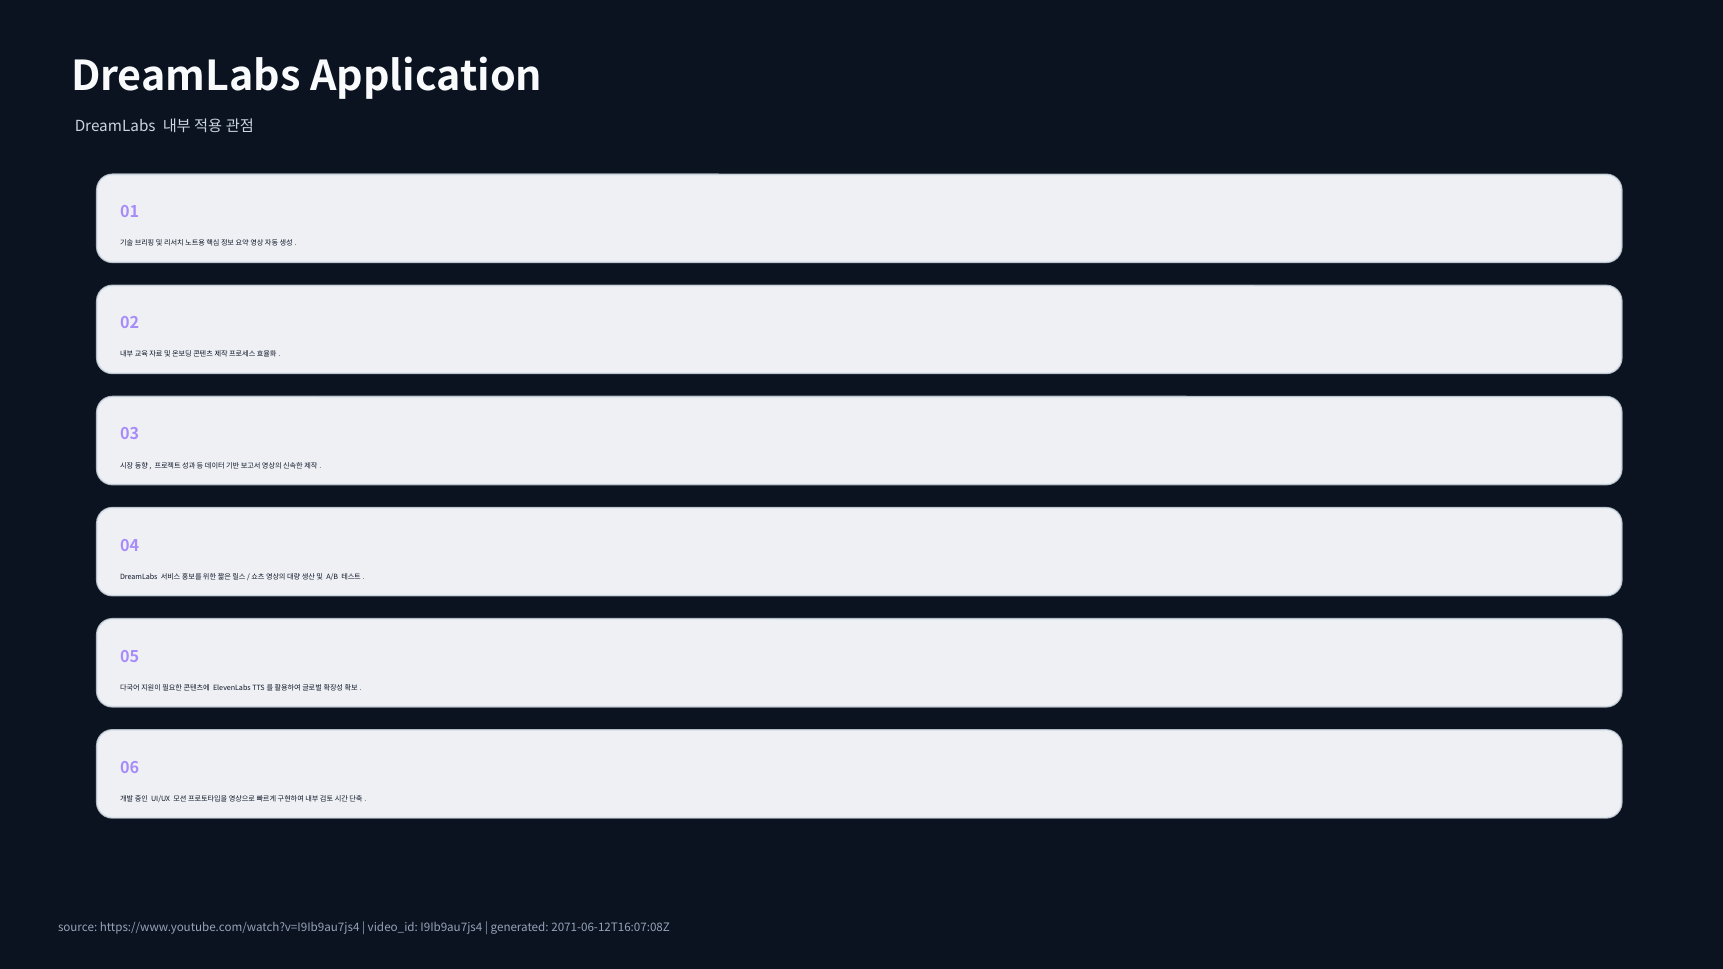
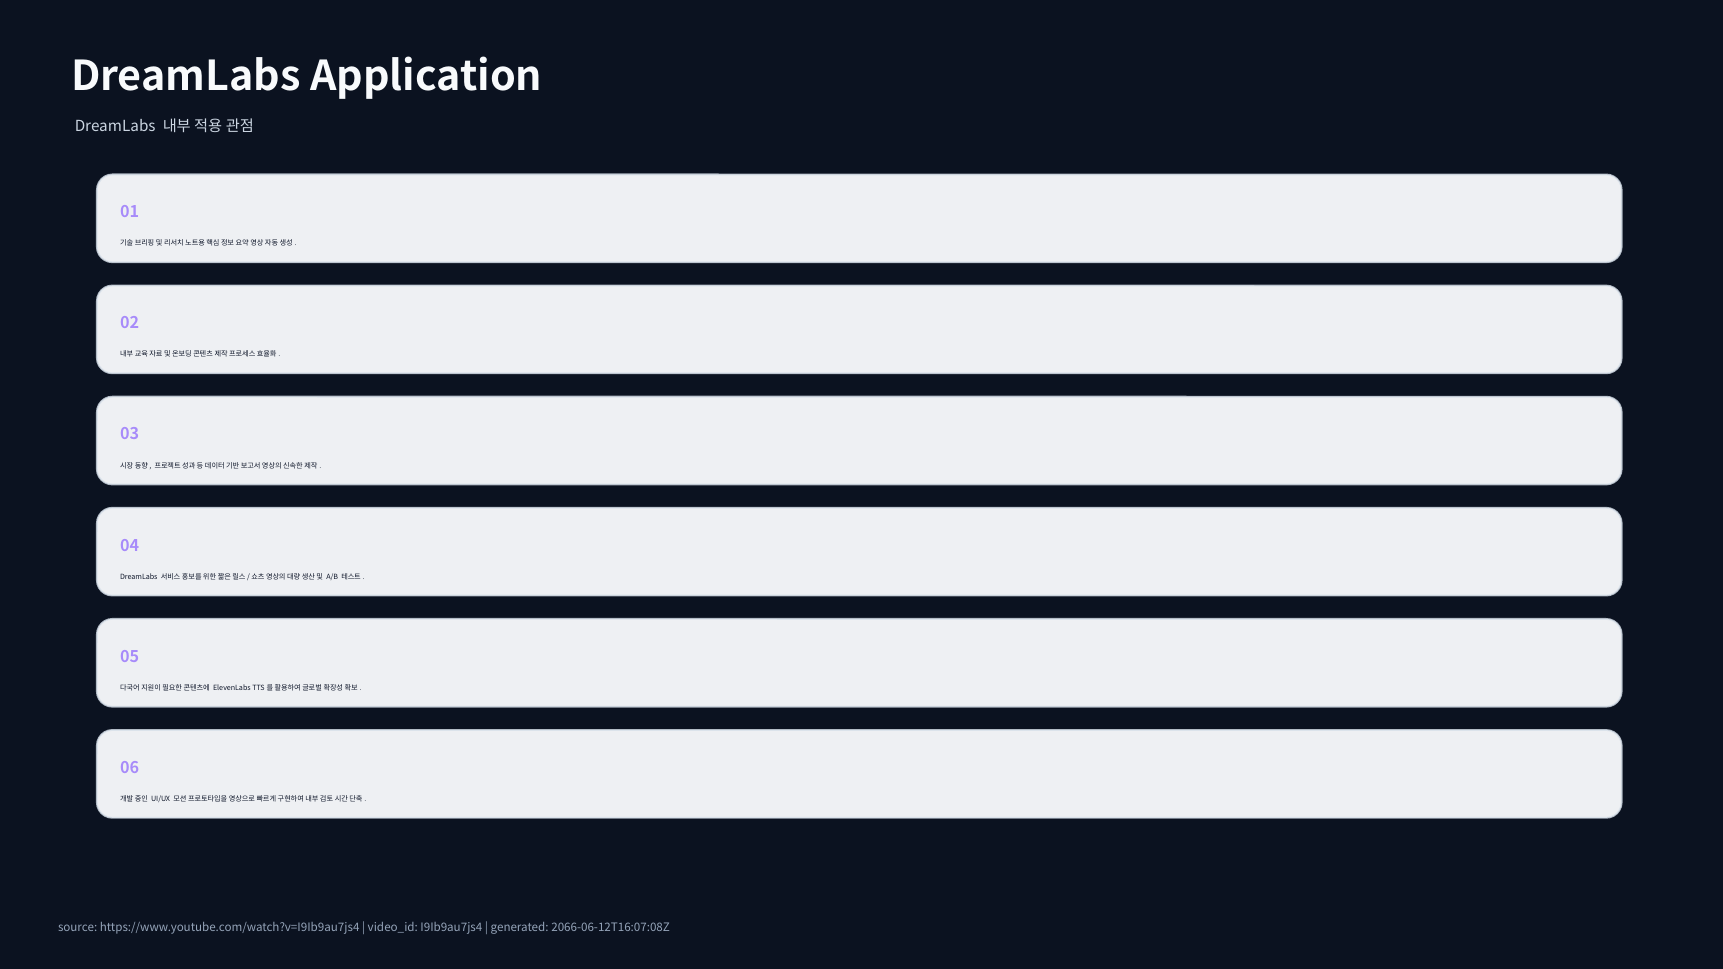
2071-06-12T16:07:08Z: 2071-06-12T16:07:08Z -> 2066-06-12T16:07:08Z
